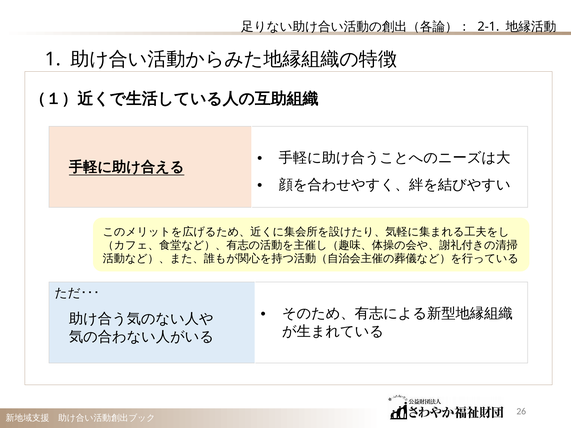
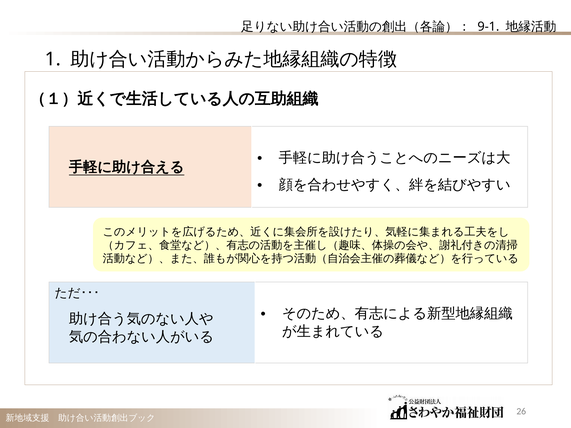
2-1: 2-1 -> 9-1
